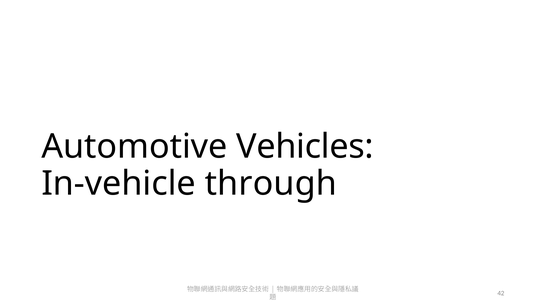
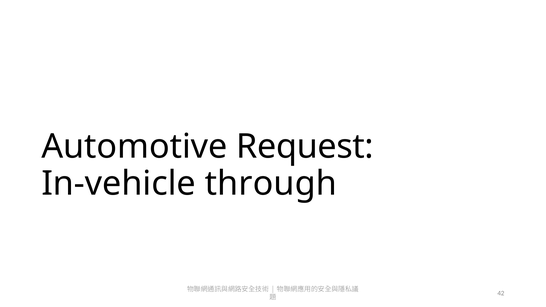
Vehicles: Vehicles -> Request
